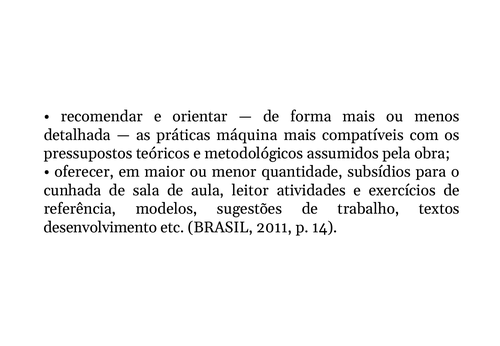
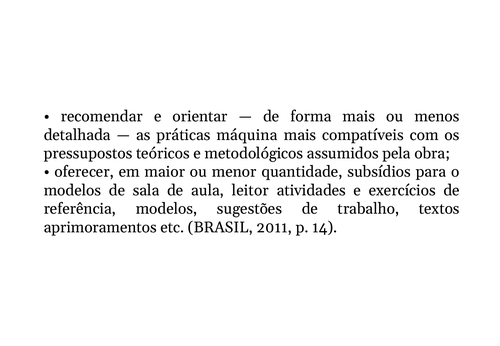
cunhada at (72, 190): cunhada -> modelos
desenvolvimento: desenvolvimento -> aprimoramentos
